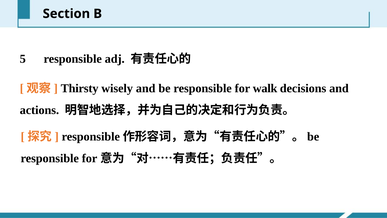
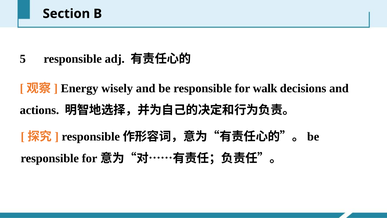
Thirsty: Thirsty -> Energy
